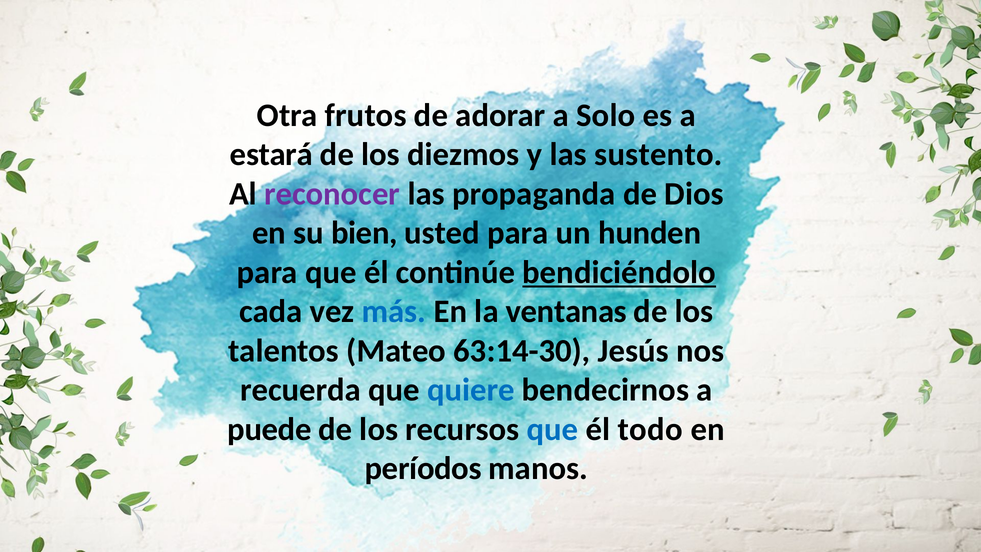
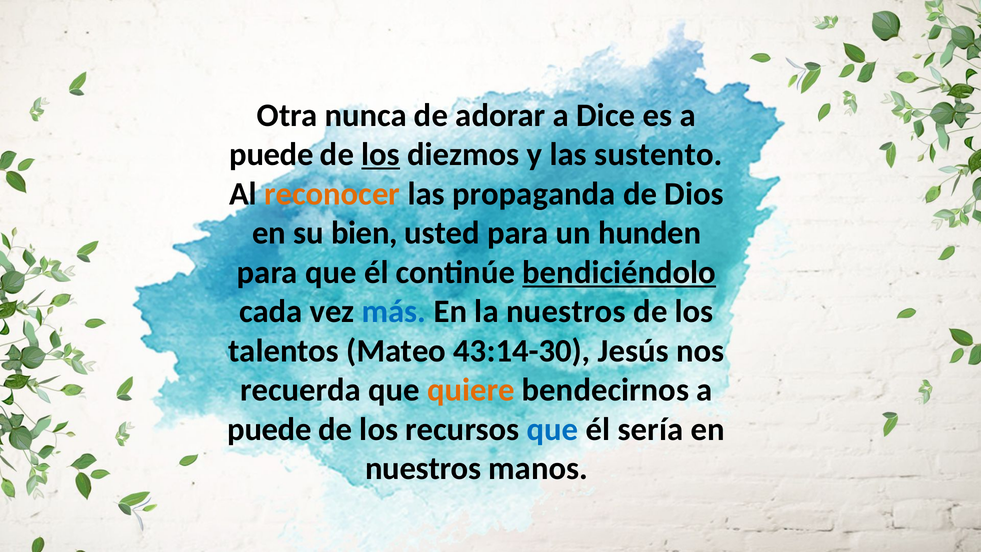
frutos: frutos -> nunca
Solo: Solo -> Dice
estará at (271, 154): estará -> puede
los at (381, 154) underline: none -> present
reconocer colour: purple -> orange
la ventanas: ventanas -> nuestros
63:14-30: 63:14-30 -> 43:14-30
quiere colour: blue -> orange
todo: todo -> sería
períodos at (423, 468): períodos -> nuestros
